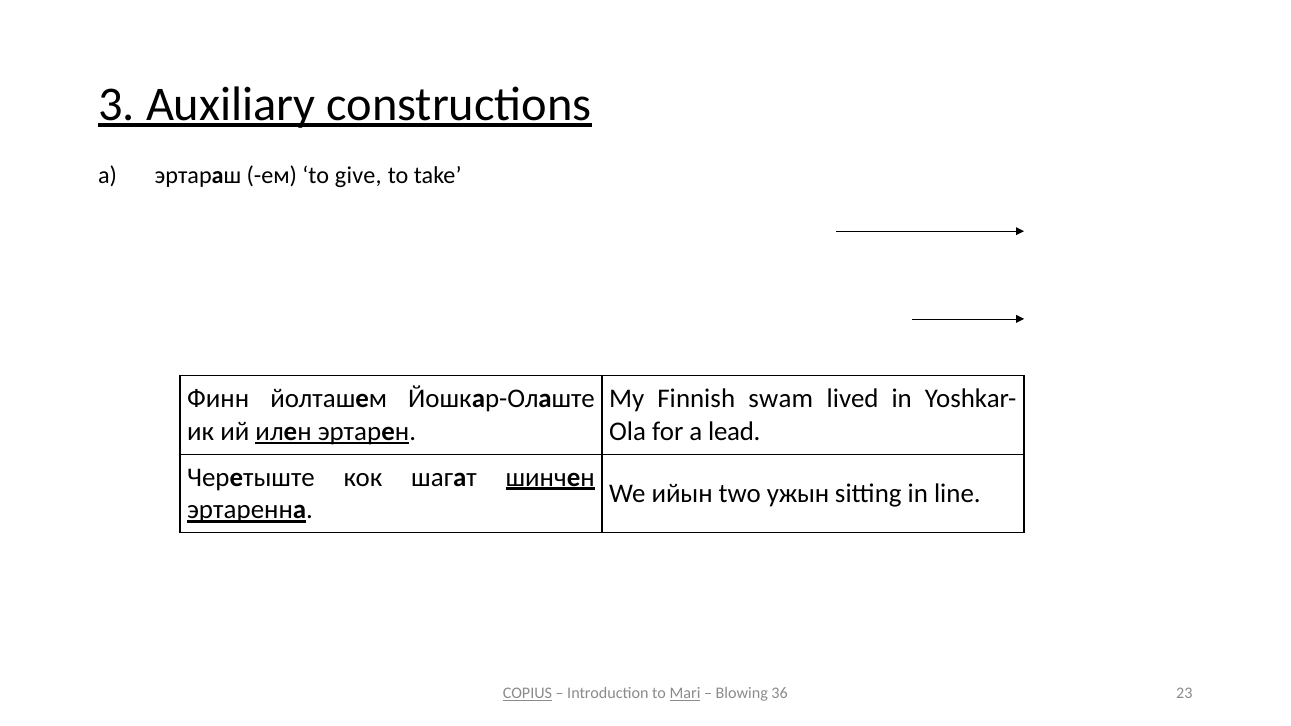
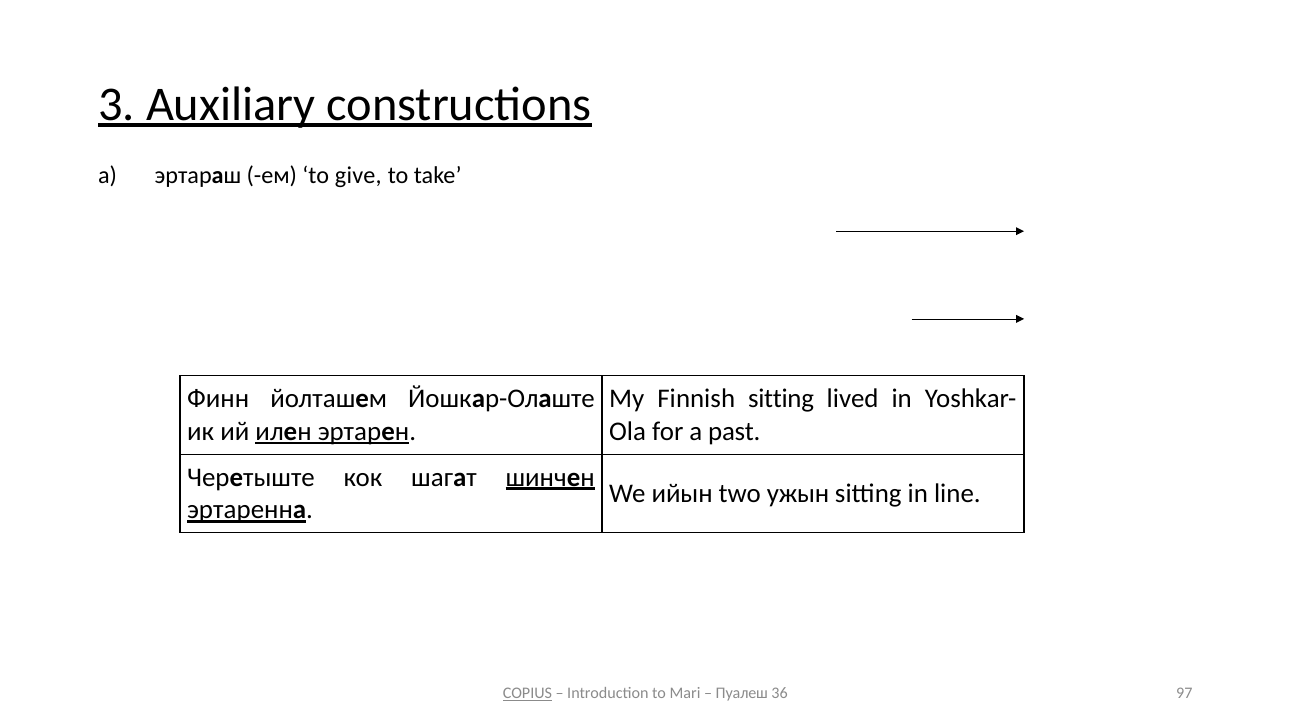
Finnish swam: swam -> sitting
lead: lead -> past
Mari underline: present -> none
Blowing: Blowing -> Пуалеш
23: 23 -> 97
